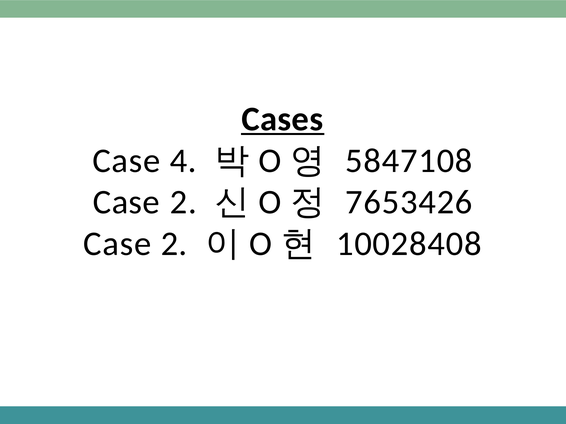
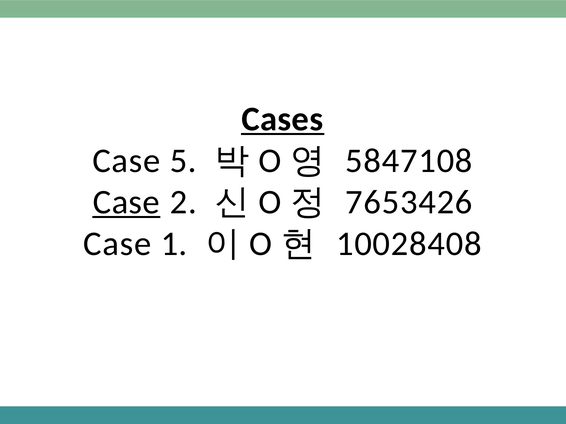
4: 4 -> 5
Case at (126, 202) underline: none -> present
2 at (174, 244): 2 -> 1
